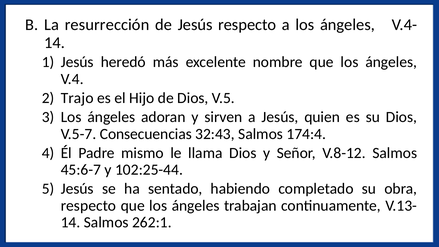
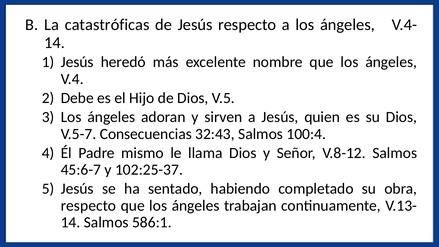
resurrección: resurrección -> catastróficas
Trajo: Trajo -> Debe
174:4: 174:4 -> 100:4
102:25-44: 102:25-44 -> 102:25-37
262:1: 262:1 -> 586:1
